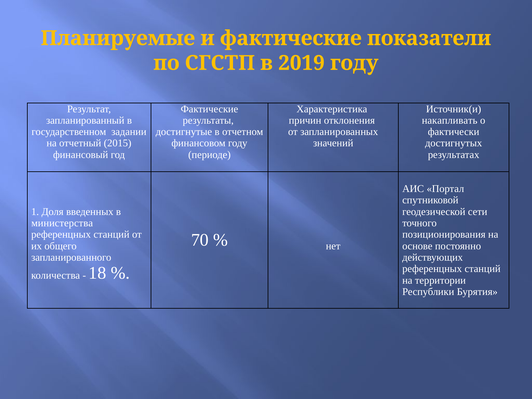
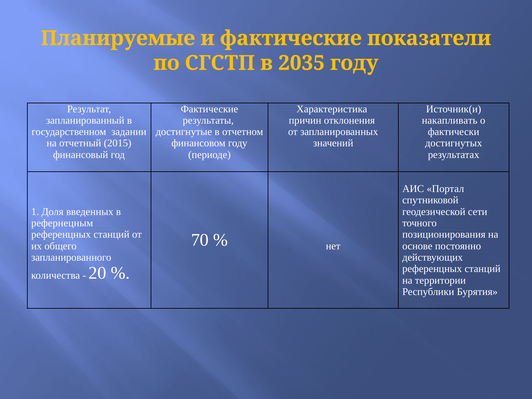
2019: 2019 -> 2035
министерства: министерства -> рефернецным
18: 18 -> 20
